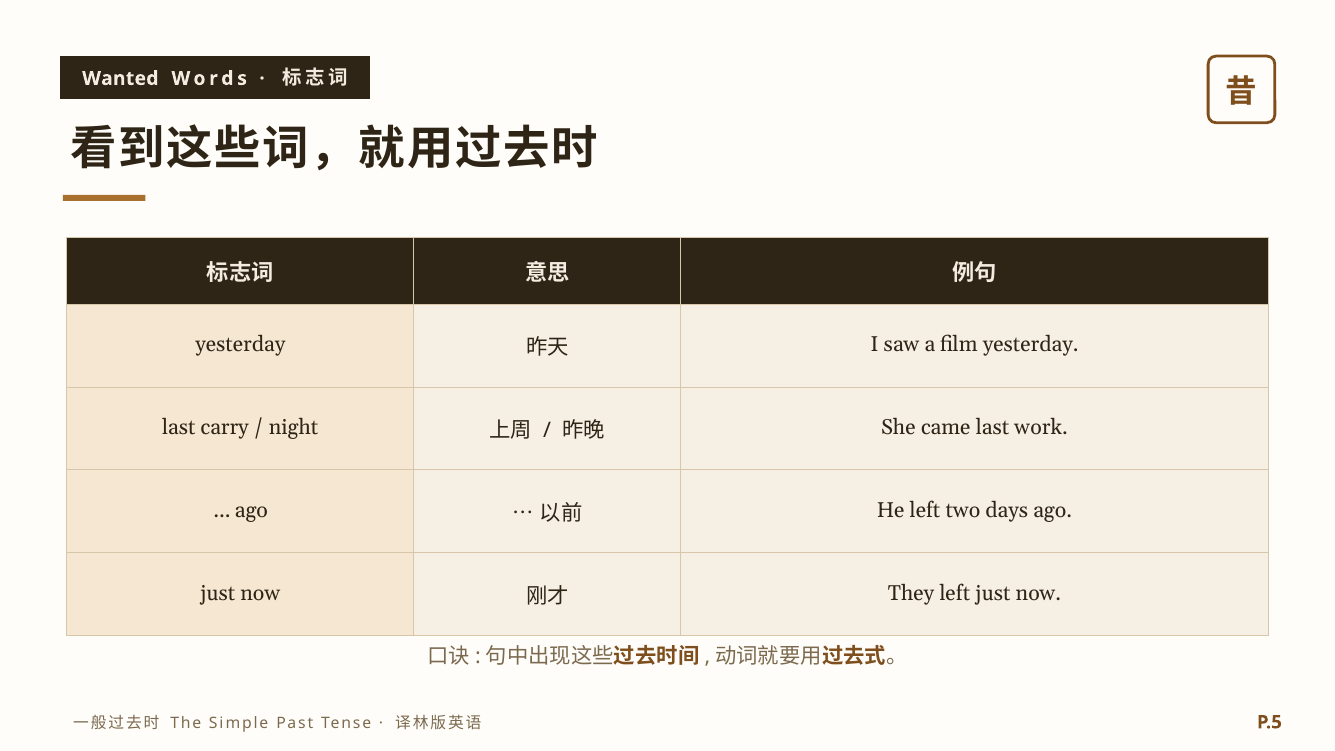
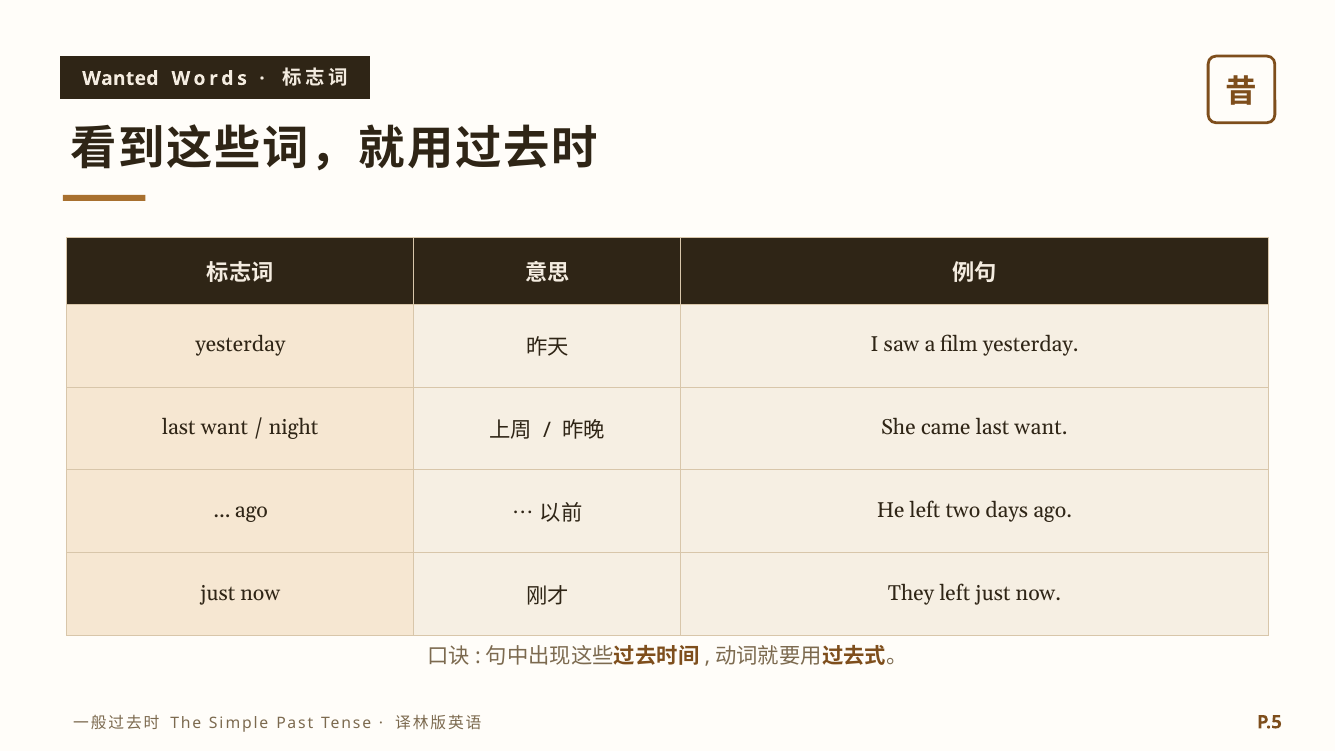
carry at (225, 428): carry -> want
came last work: work -> want
